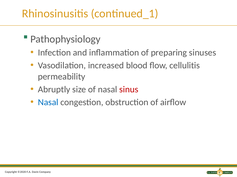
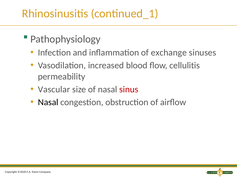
preparing: preparing -> exchange
Abruptly: Abruptly -> Vascular
Nasal at (48, 103) colour: blue -> black
